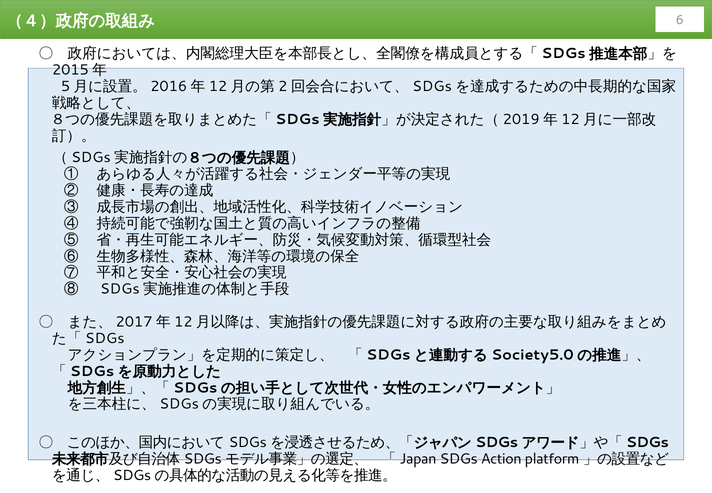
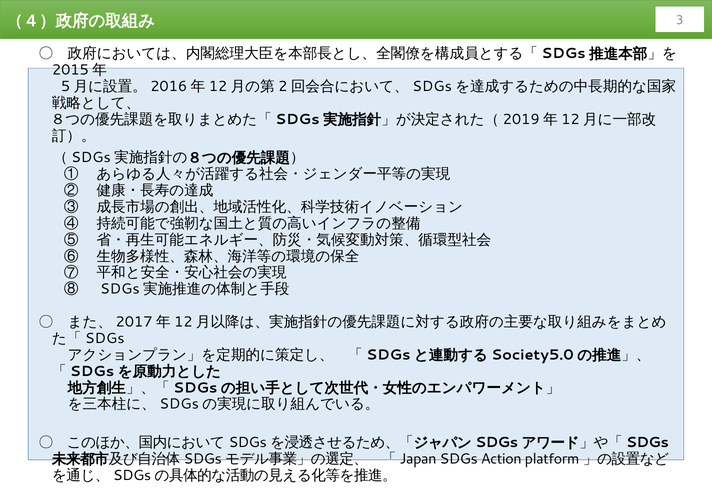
6: 6 -> 3
